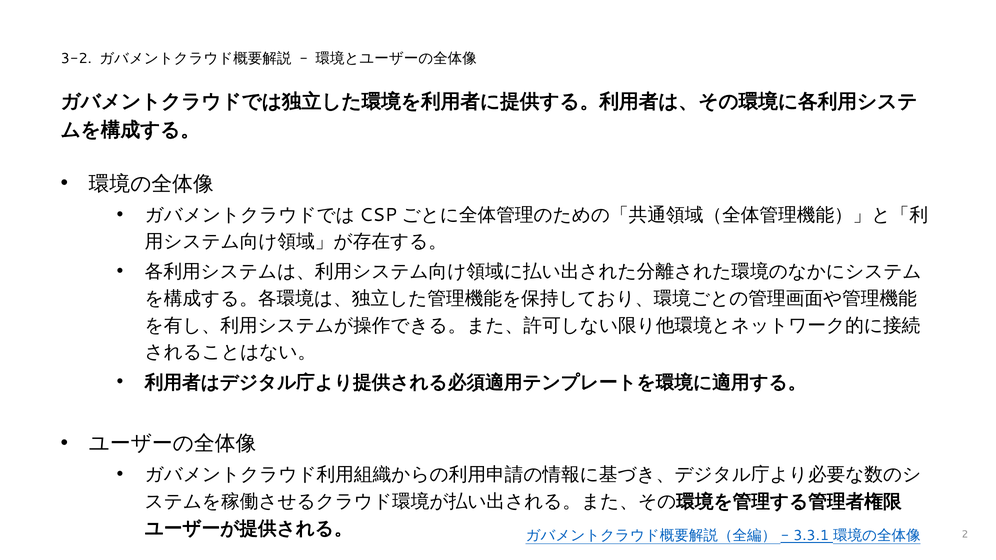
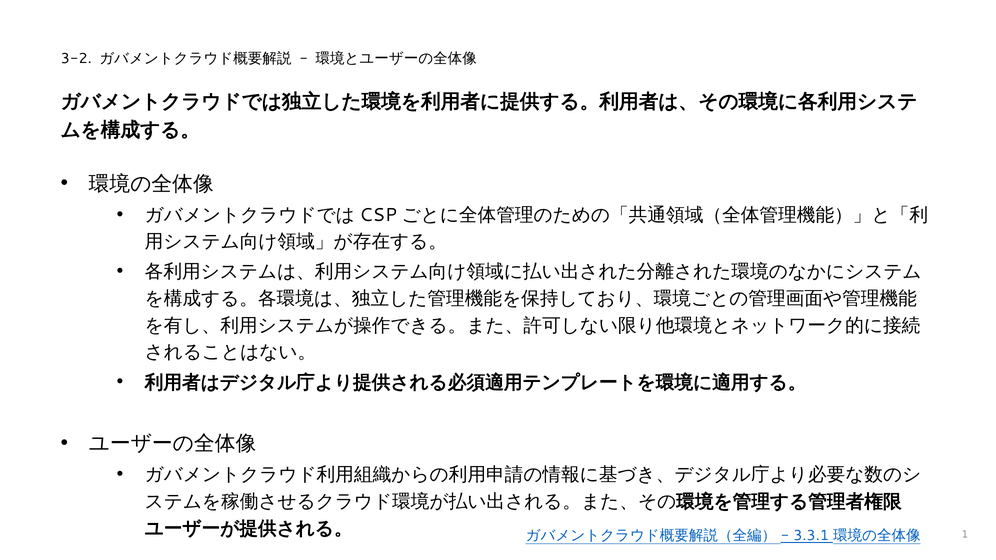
2: 2 -> 1
